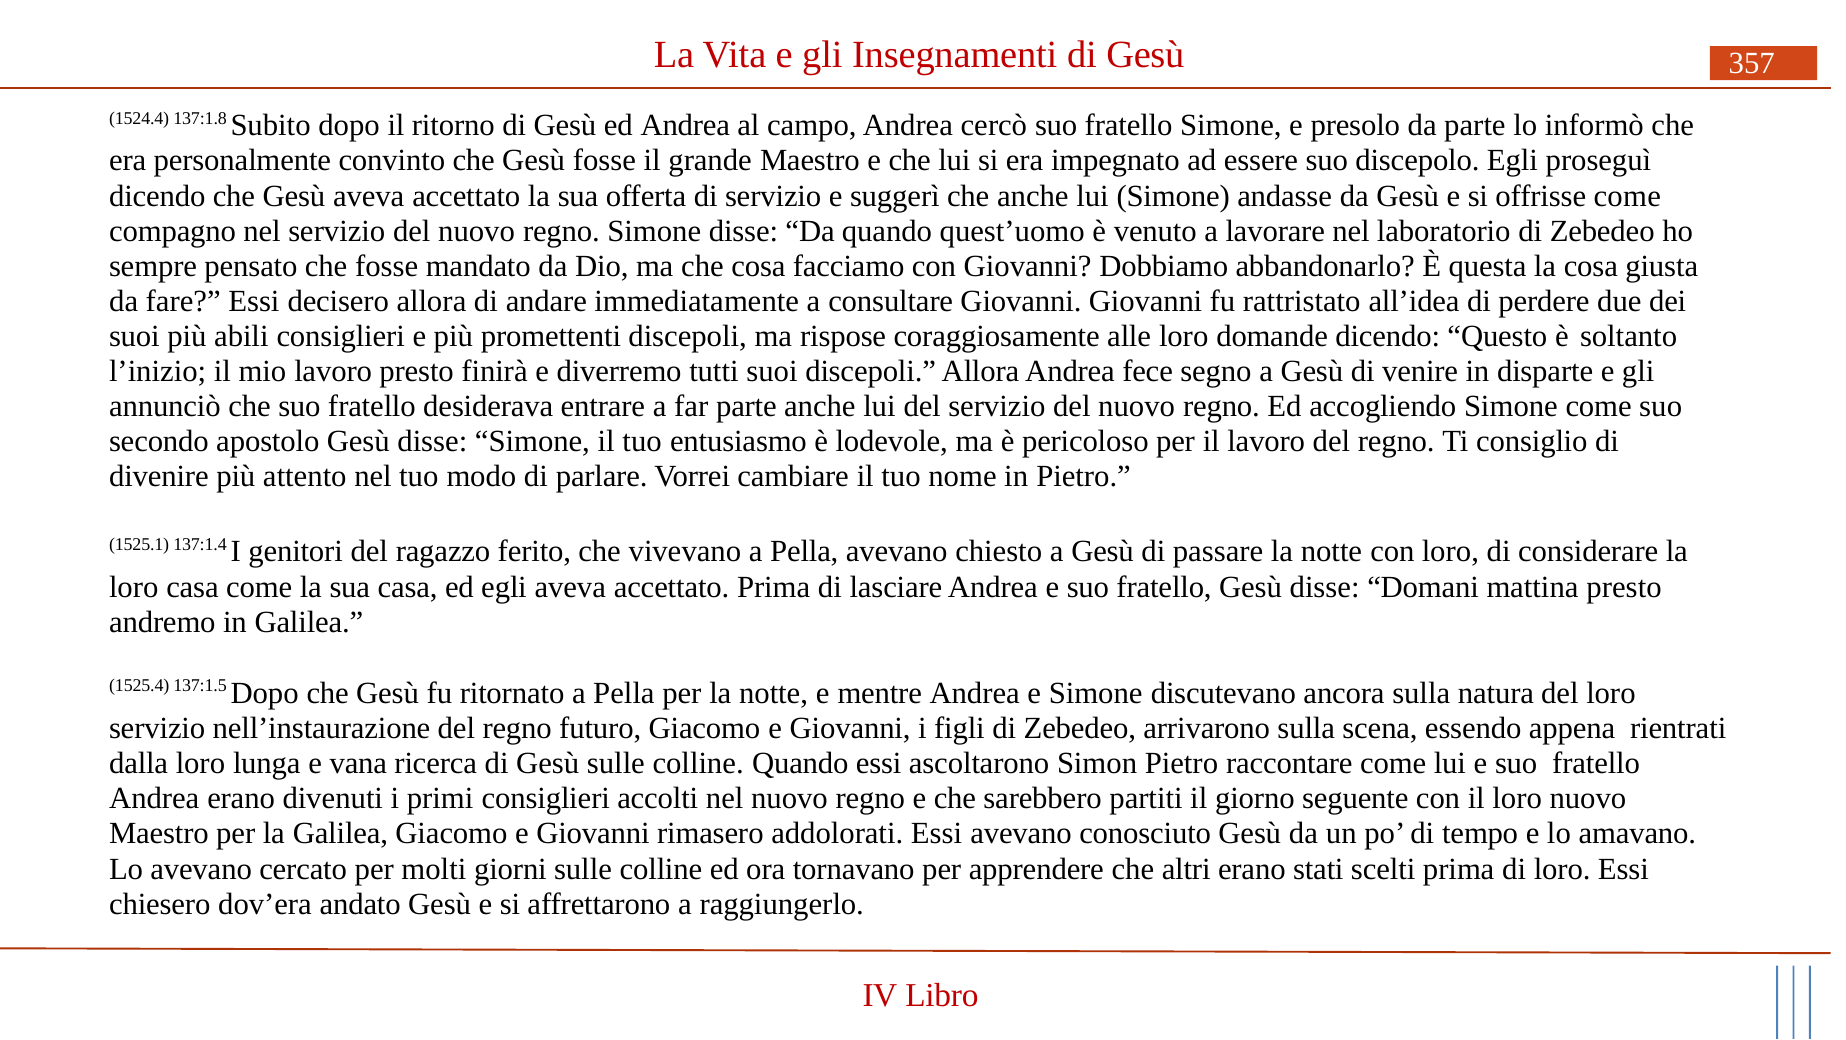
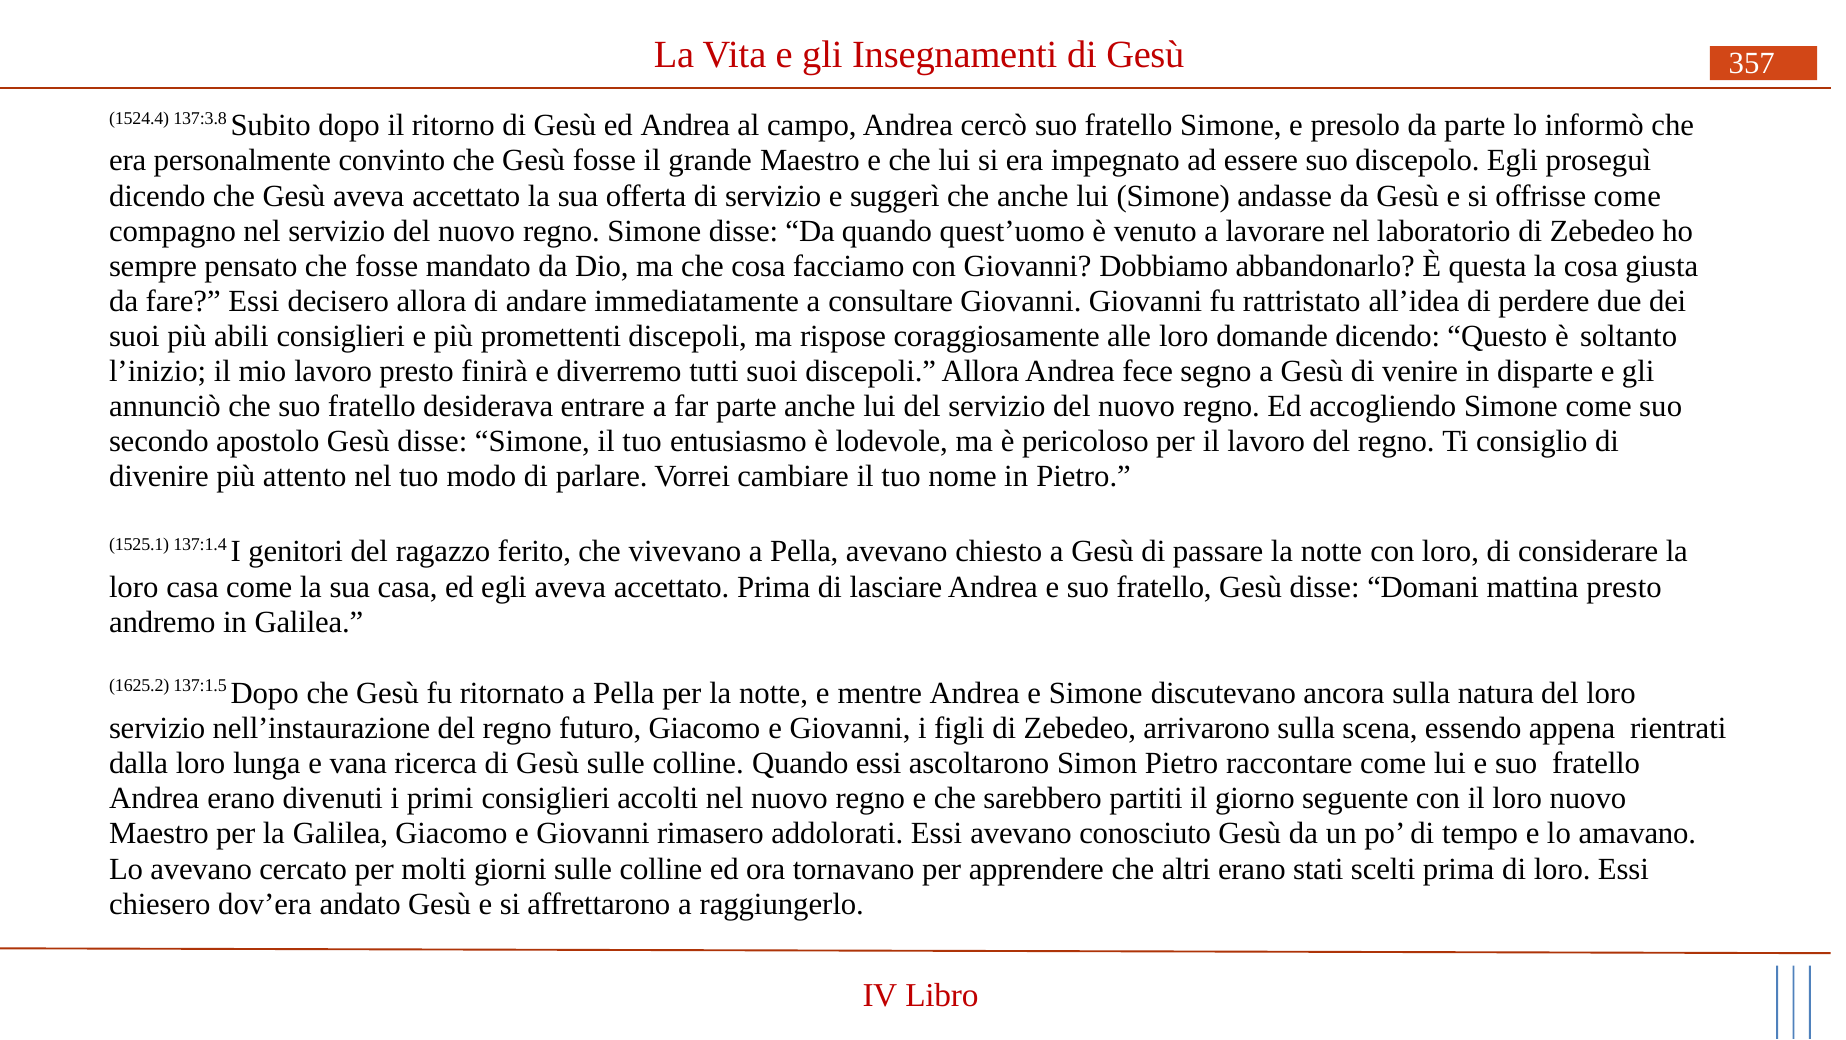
137:1.8: 137:1.8 -> 137:3.8
1525.4: 1525.4 -> 1625.2
